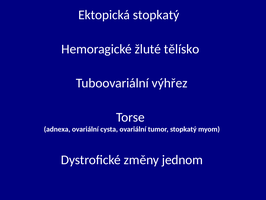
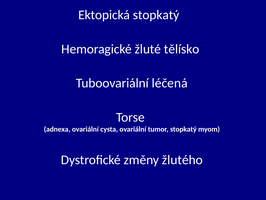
výhřez: výhřez -> léčená
jednom: jednom -> žlutého
